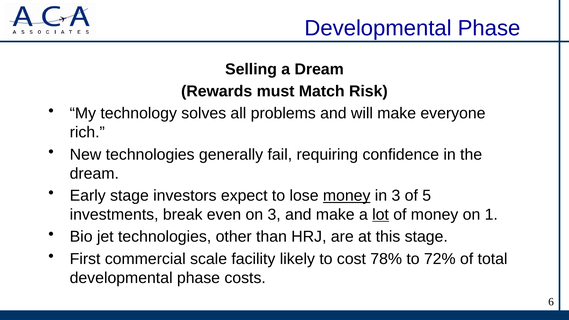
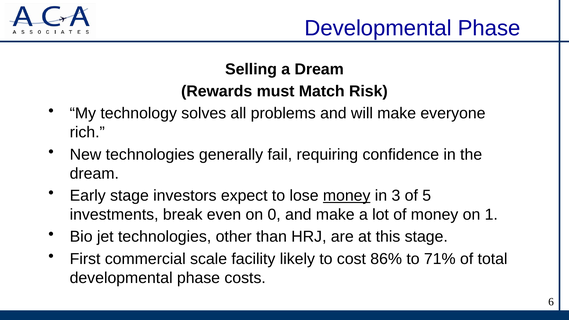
on 3: 3 -> 0
lot underline: present -> none
78%: 78% -> 86%
72%: 72% -> 71%
